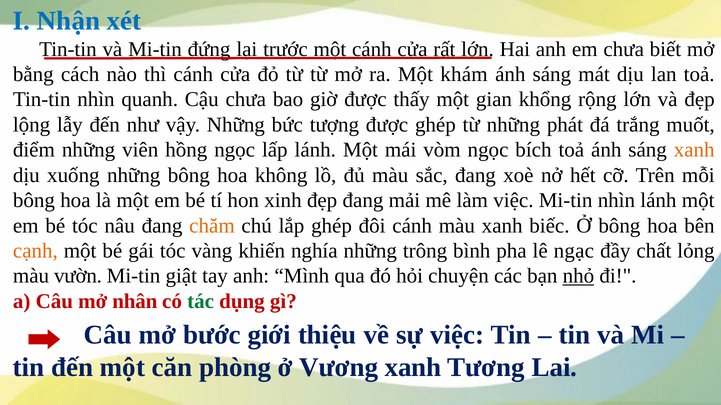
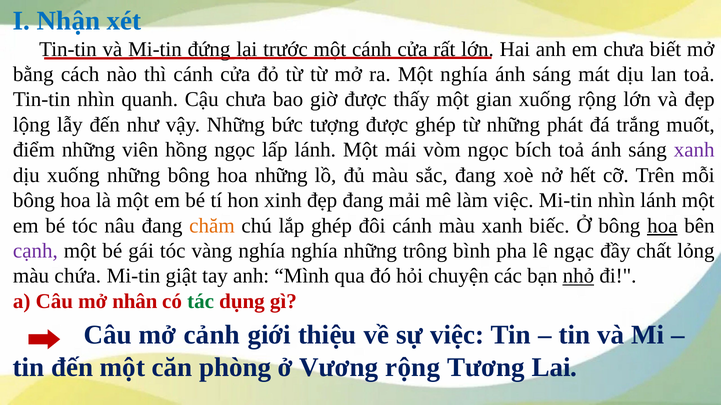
Một khám: khám -> nghía
gian khổng: khổng -> xuống
xanh at (694, 150) colour: orange -> purple
hoa không: không -> những
hoa at (662, 226) underline: none -> present
cạnh colour: orange -> purple
vàng khiến: khiến -> nghía
vườn: vườn -> chứa
bước: bước -> cảnh
Vương xanh: xanh -> rộng
